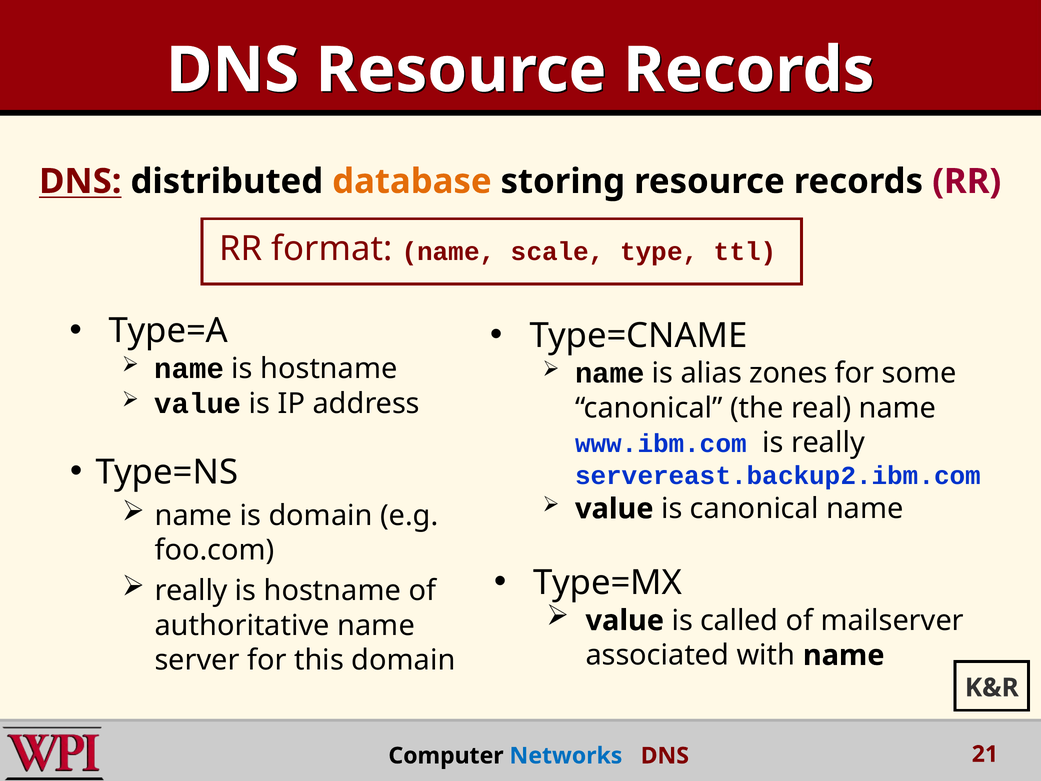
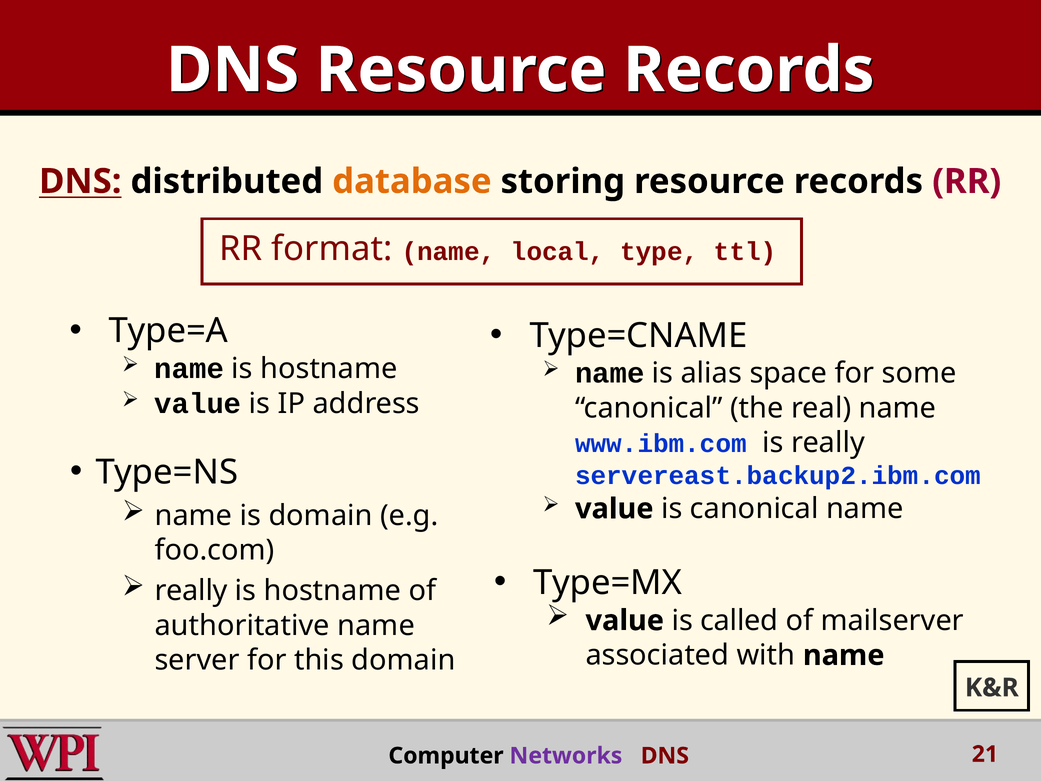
scale: scale -> local
zones: zones -> space
Networks colour: blue -> purple
